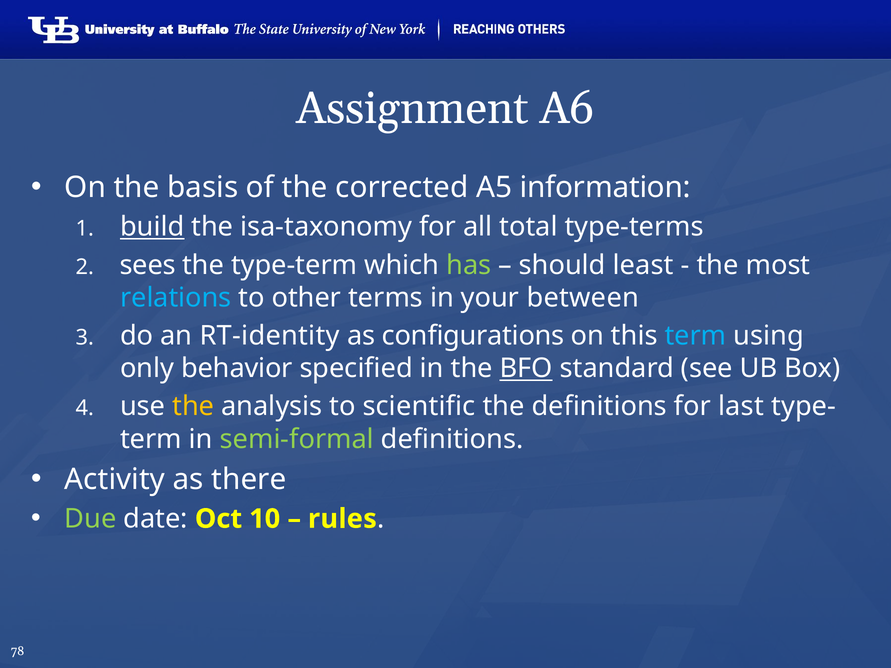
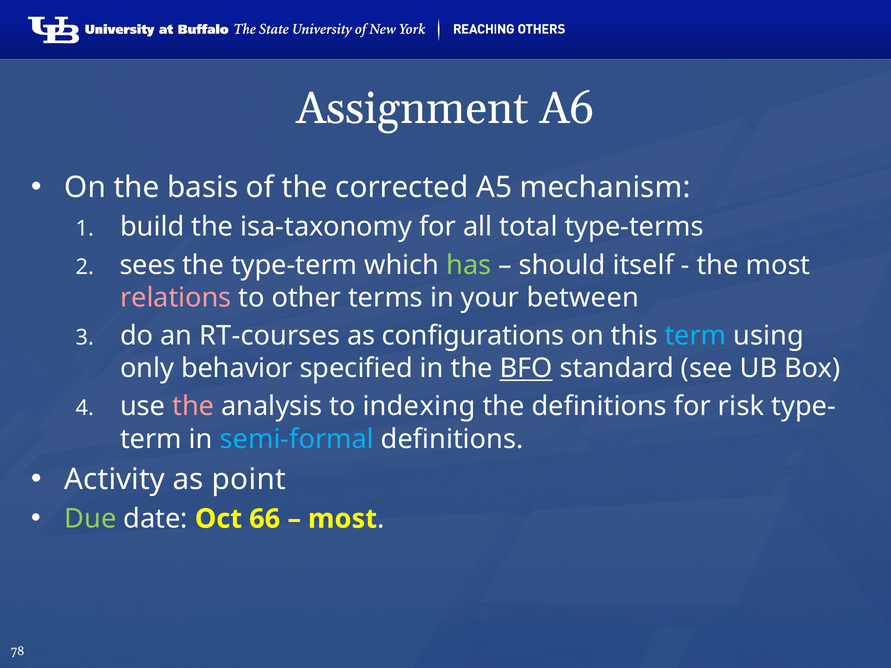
information: information -> mechanism
build underline: present -> none
least: least -> itself
relations colour: light blue -> pink
RT-identity: RT-identity -> RT-courses
the at (193, 407) colour: yellow -> pink
scientific: scientific -> indexing
last: last -> risk
semi-formal colour: light green -> light blue
there: there -> point
10: 10 -> 66
rules at (342, 519): rules -> most
